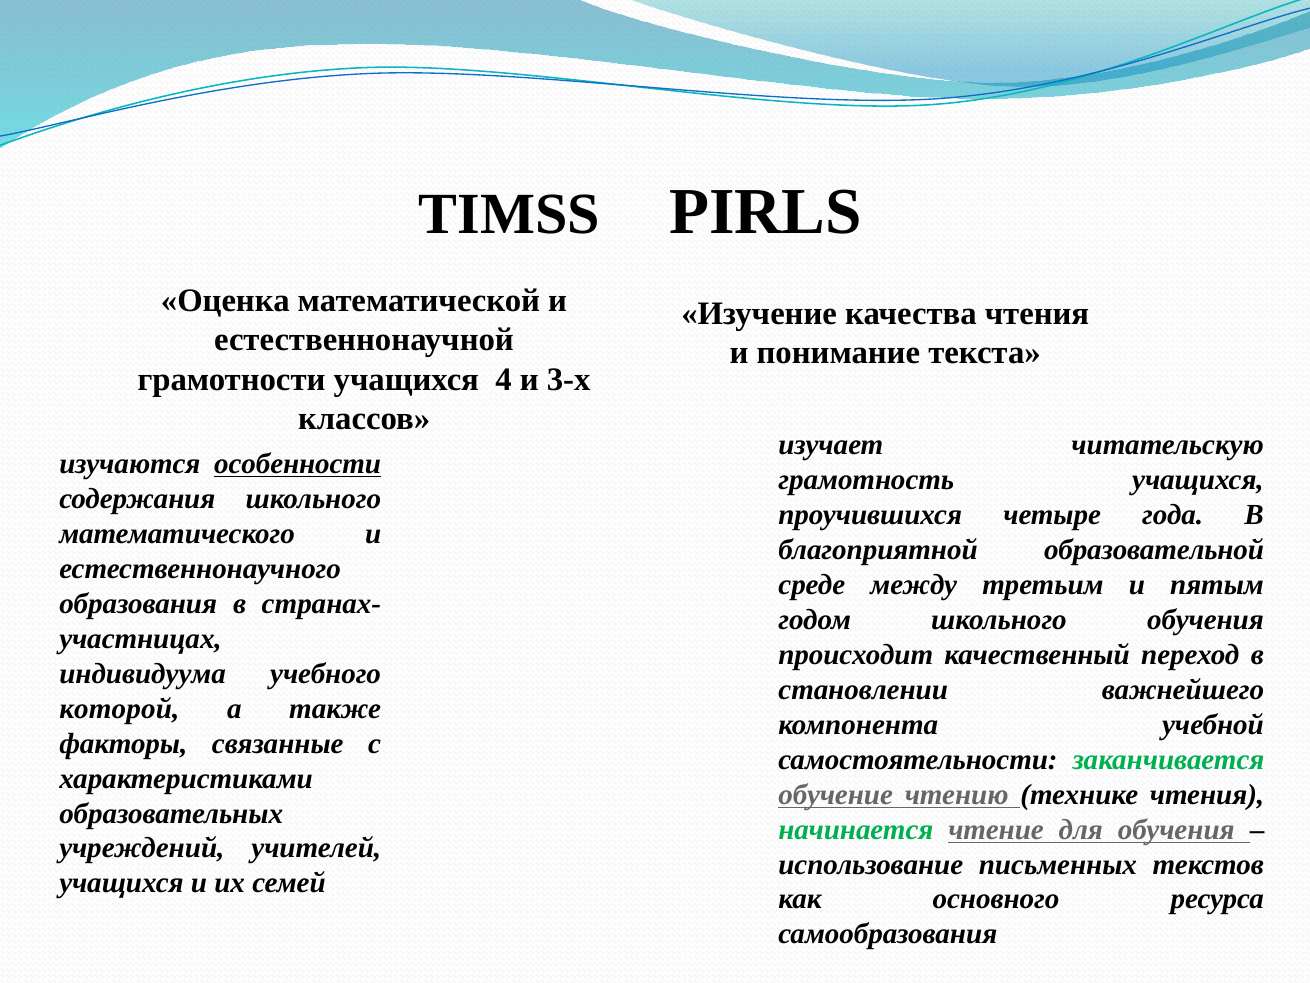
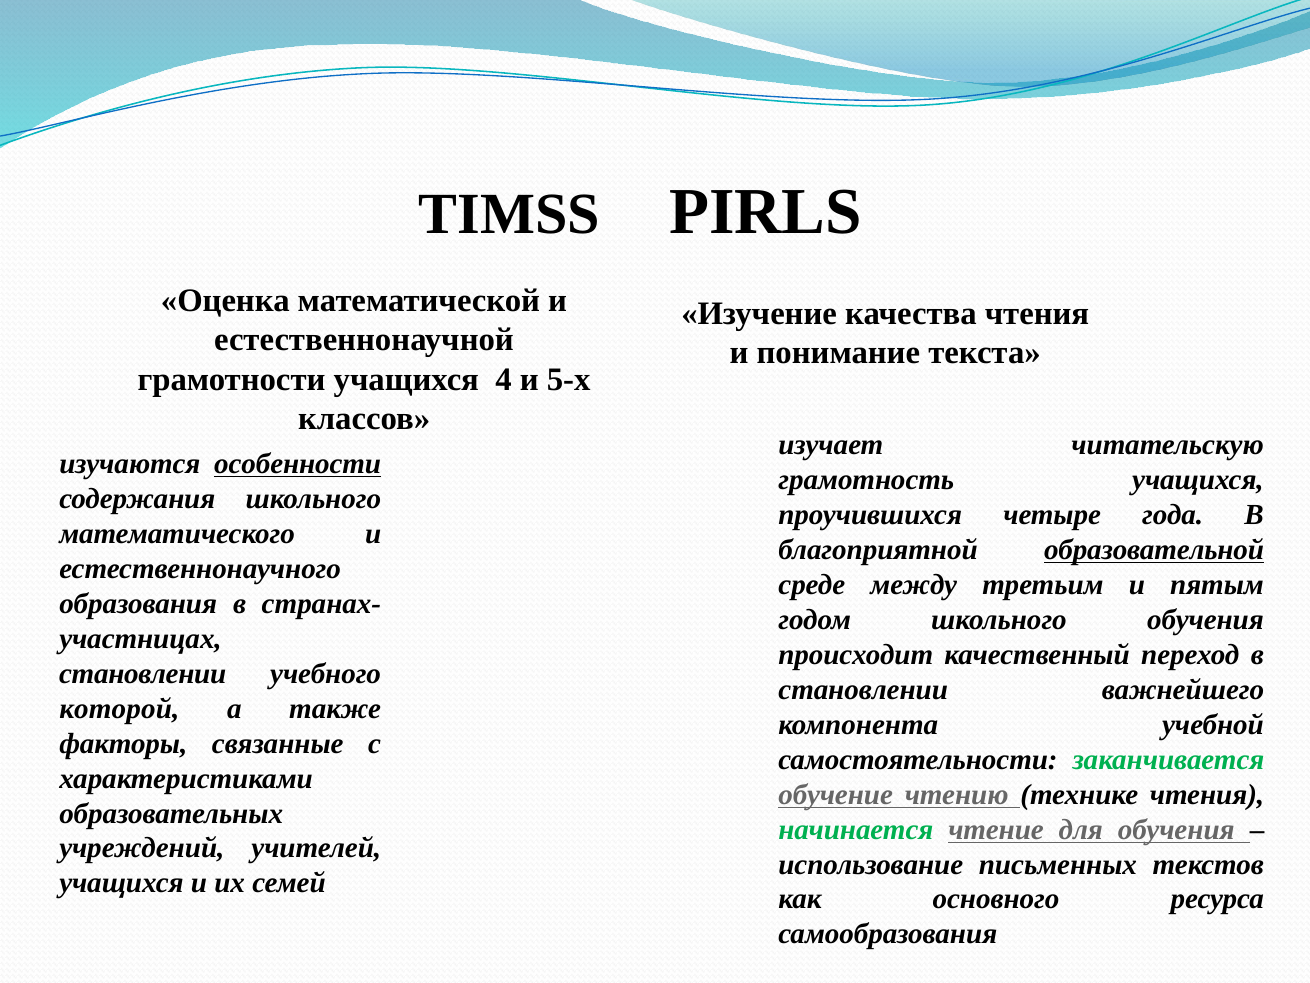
3-х: 3-х -> 5-х
образовательной underline: none -> present
индивидуума at (143, 673): индивидуума -> становлении
